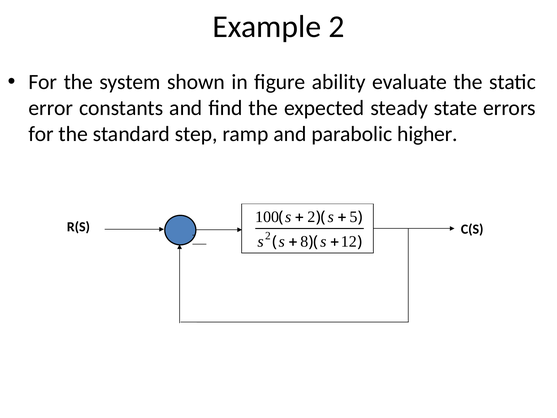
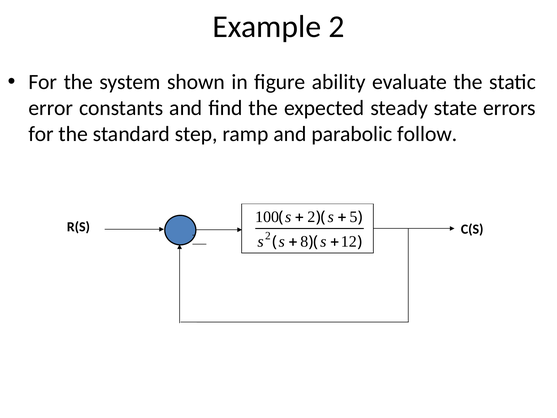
higher: higher -> follow
